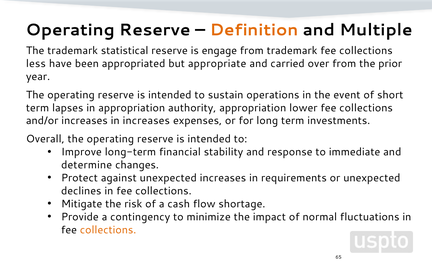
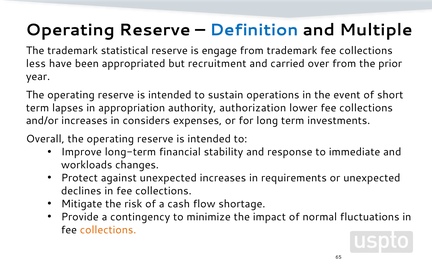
Definition colour: orange -> blue
appropriate: appropriate -> recruitment
authority appropriation: appropriation -> authorization
in increases: increases -> considers
determine: determine -> workloads
